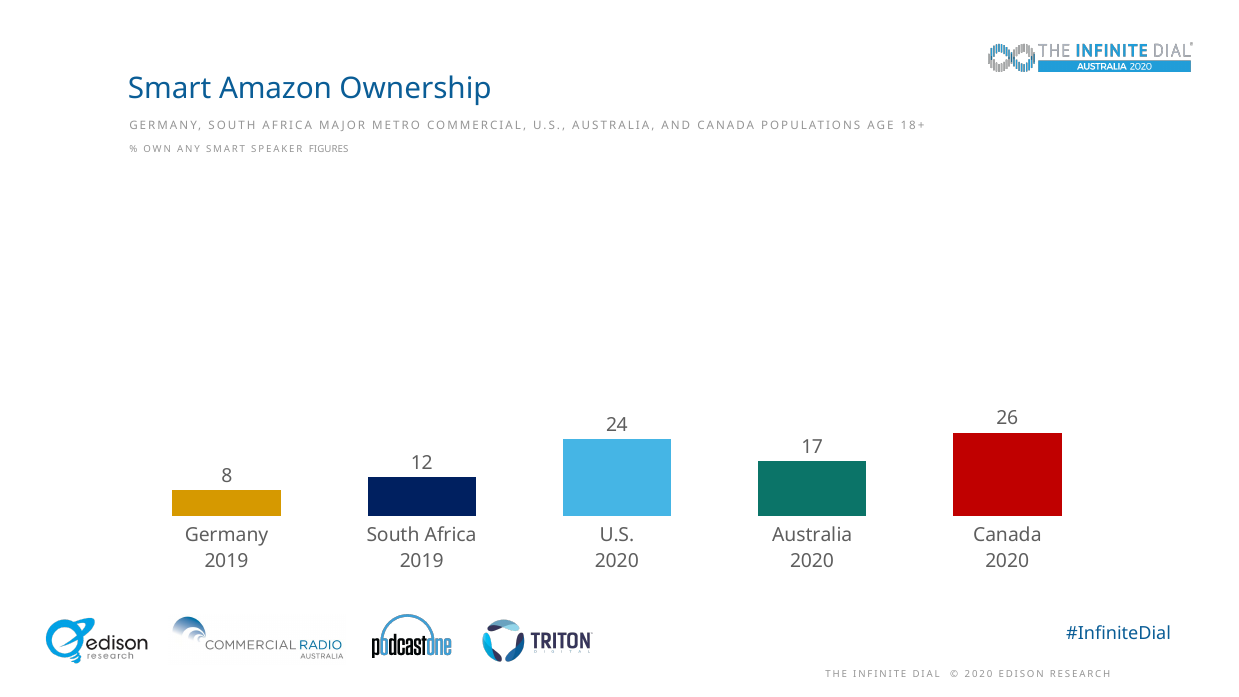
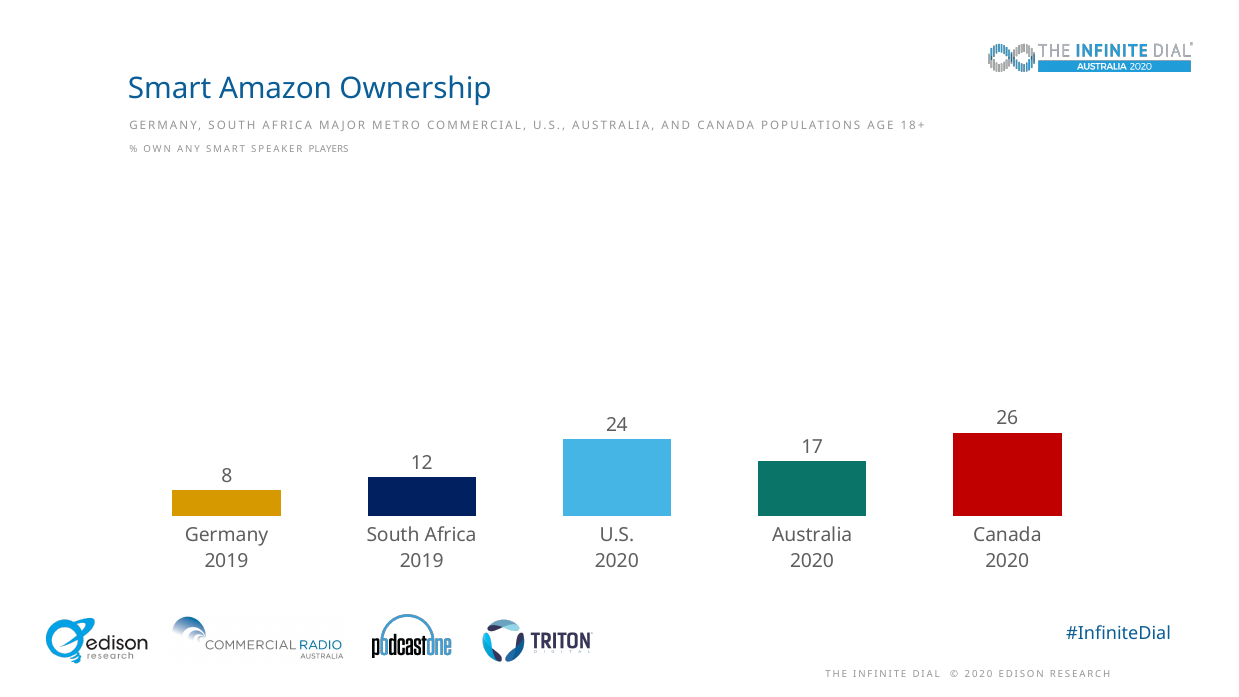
FIGURES: FIGURES -> PLAYERS
